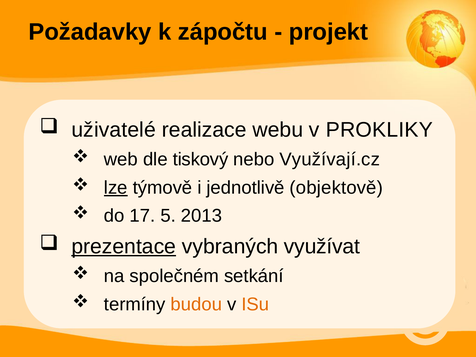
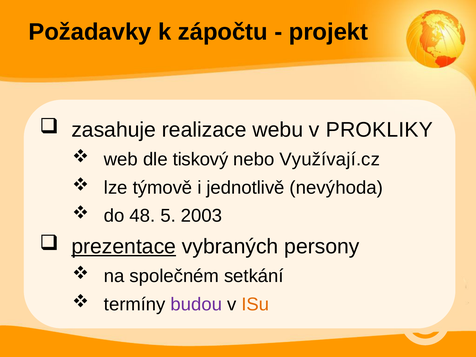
uživatelé: uživatelé -> zasahuje
lze underline: present -> none
objektově: objektově -> nevýhoda
17: 17 -> 48
2013: 2013 -> 2003
využívat: využívat -> persony
budou colour: orange -> purple
